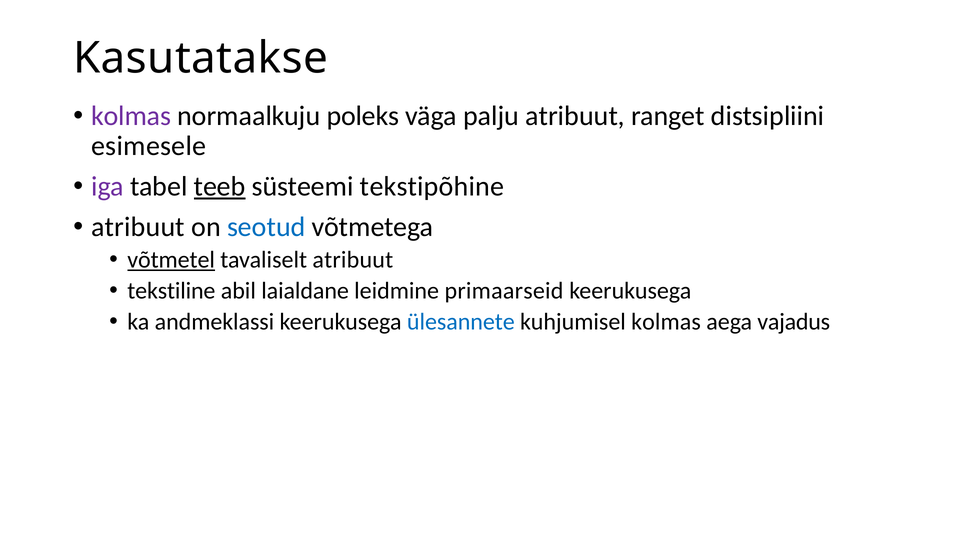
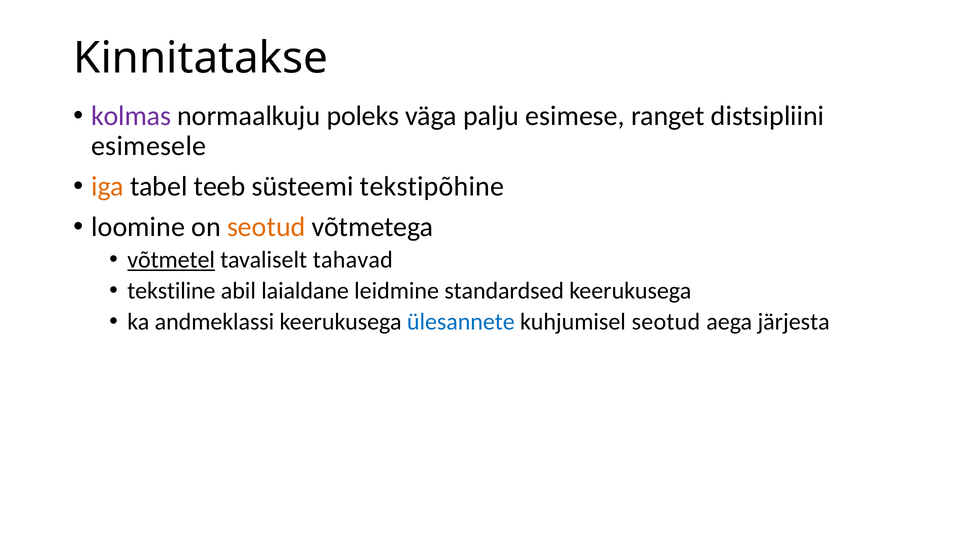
Kasutatakse: Kasutatakse -> Kinnitatakse
palju atribuut: atribuut -> esimese
iga colour: purple -> orange
teeb underline: present -> none
atribuut at (138, 227): atribuut -> loomine
seotud at (266, 227) colour: blue -> orange
tavaliselt atribuut: atribuut -> tahavad
primaarseid: primaarseid -> standardsed
kuhjumisel kolmas: kolmas -> seotud
vajadus: vajadus -> järjesta
